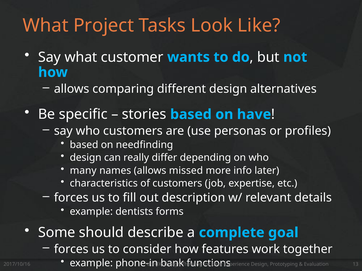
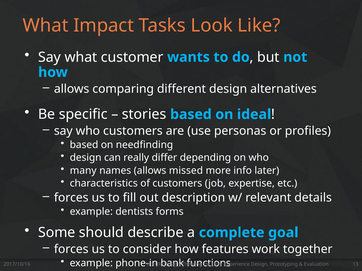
Project: Project -> Impact
have: have -> ideal
